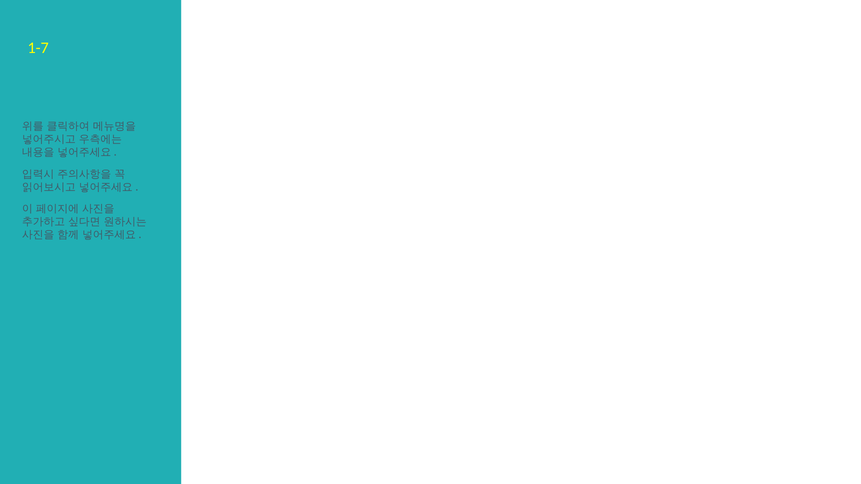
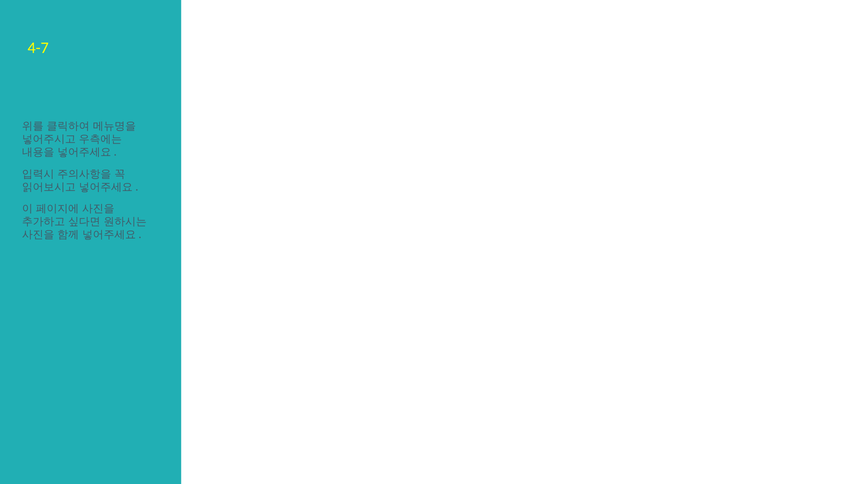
1-7: 1-7 -> 4-7
